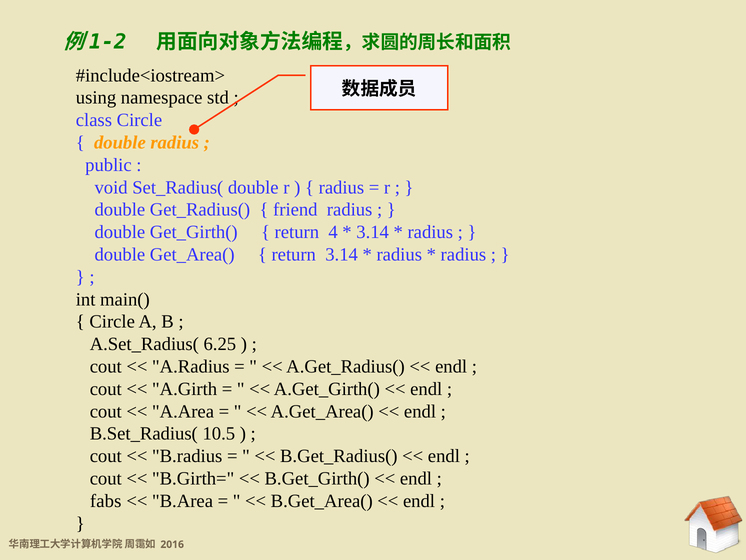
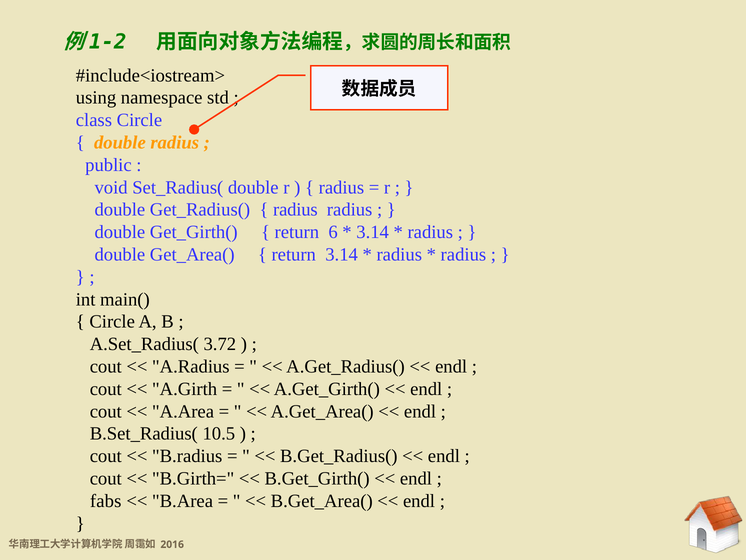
friend at (295, 210): friend -> radius
4: 4 -> 6
6.25: 6.25 -> 3.72
